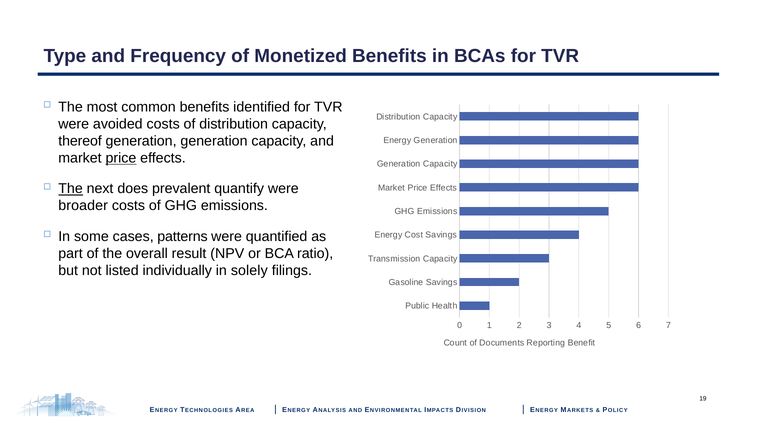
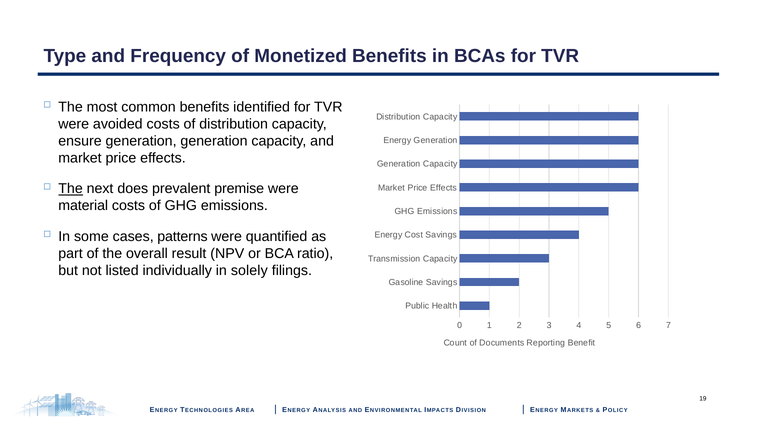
thereof: thereof -> ensure
price at (121, 158) underline: present -> none
quantify: quantify -> premise
broader: broader -> material
